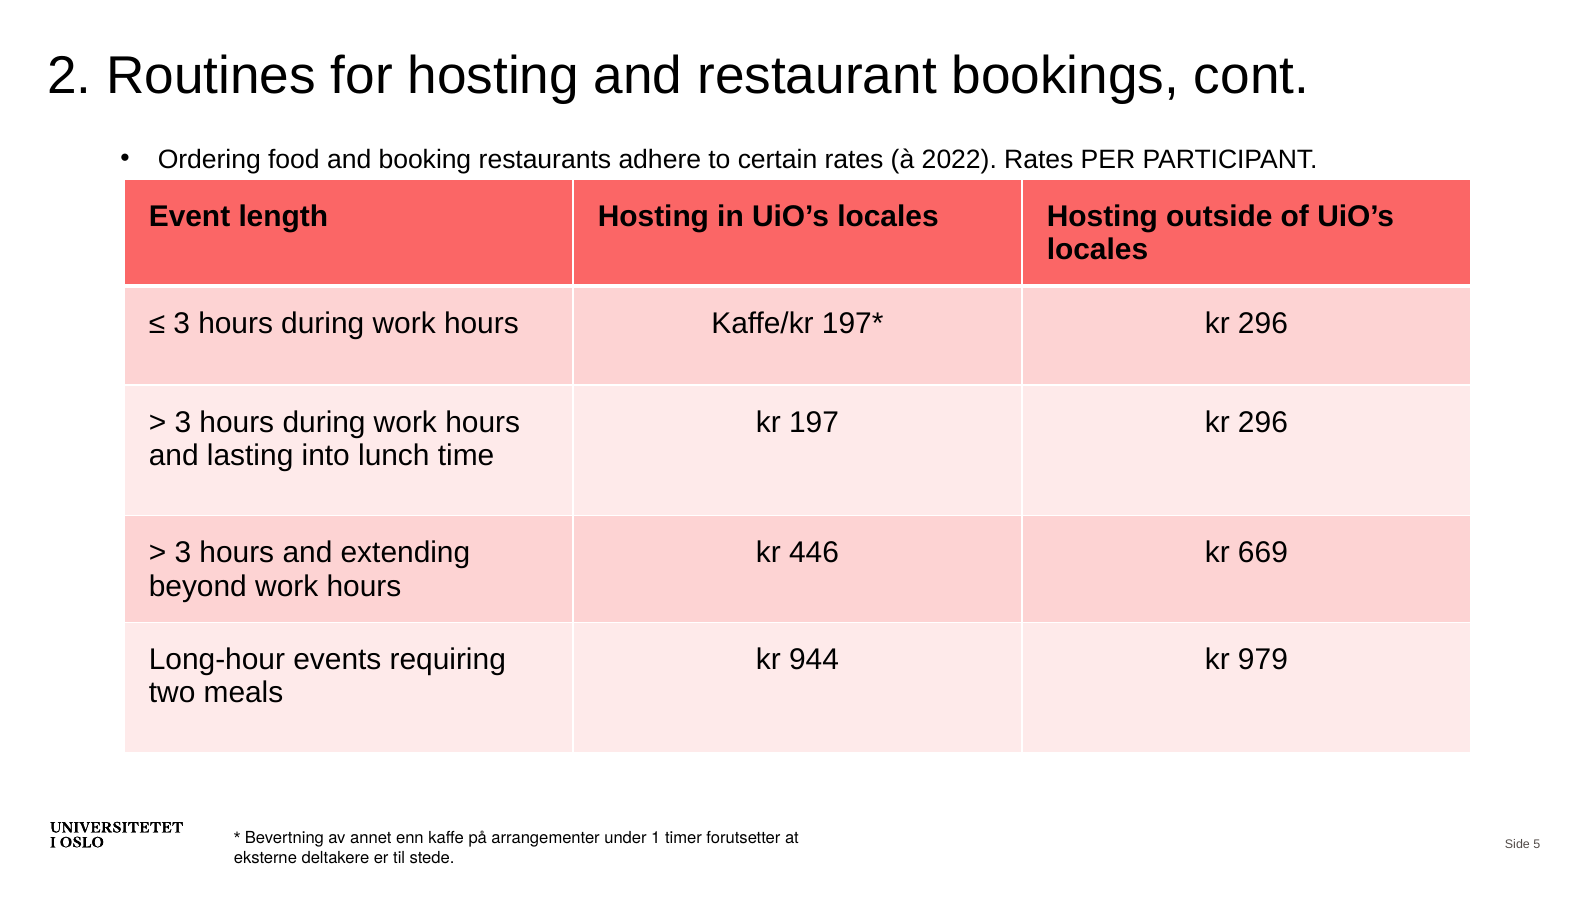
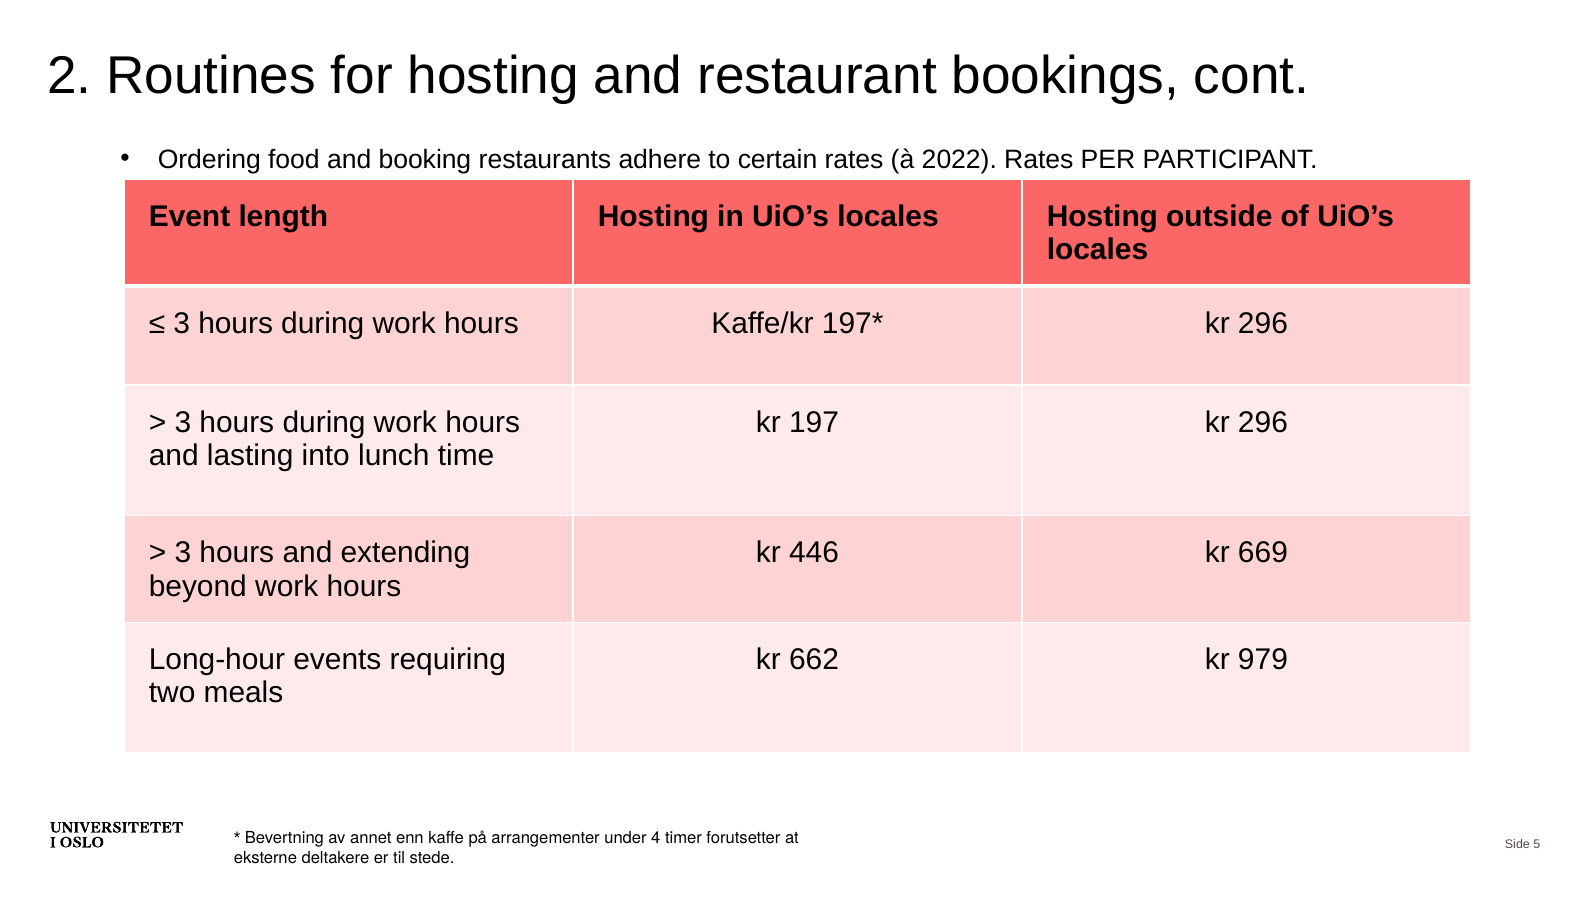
944: 944 -> 662
1: 1 -> 4
